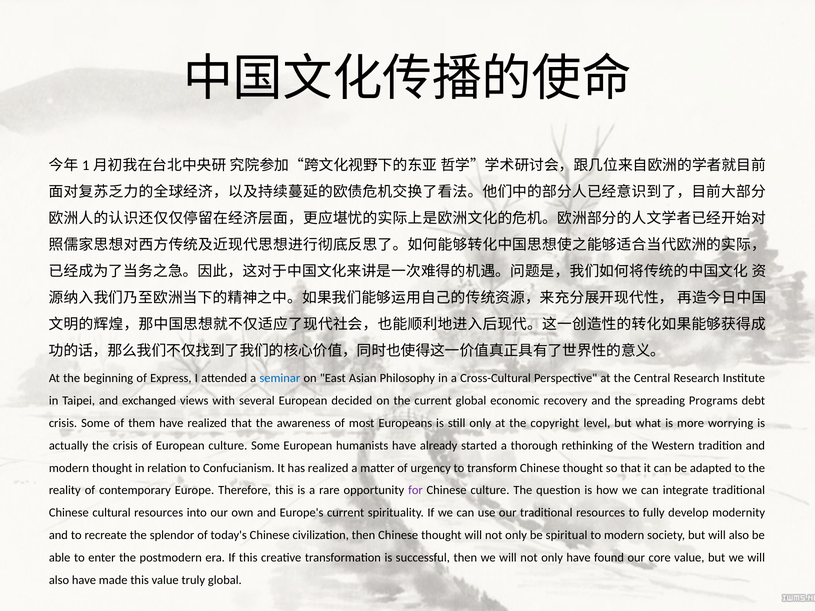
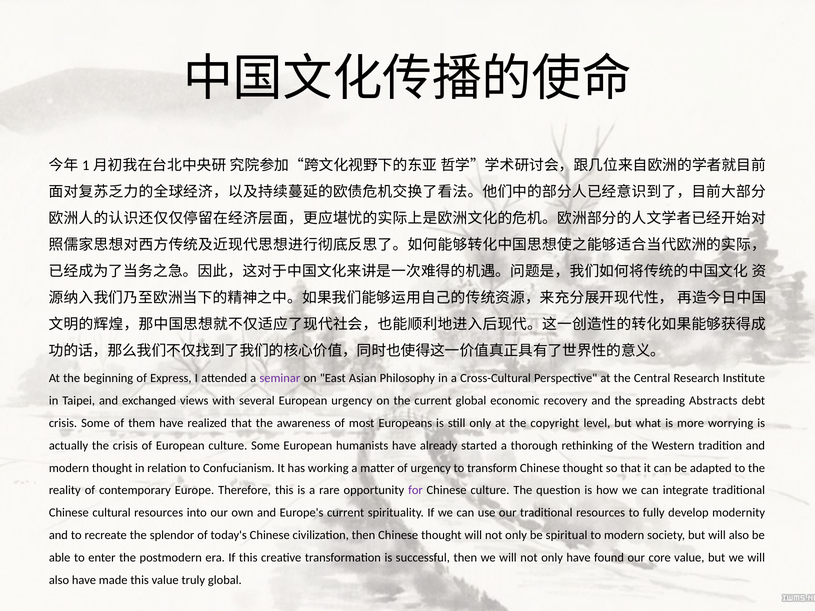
seminar colour: blue -> purple
European decided: decided -> urgency
Programs: Programs -> Abstracts
has realized: realized -> working
